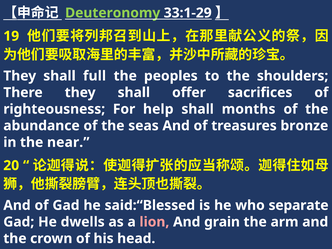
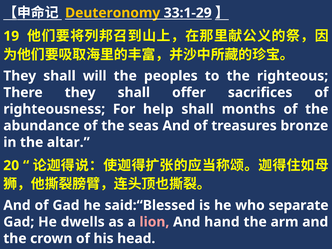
Deuteronomy colour: light green -> yellow
full: full -> will
shoulders: shoulders -> righteous
near: near -> altar
grain: grain -> hand
